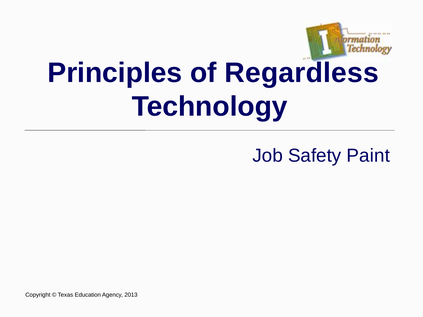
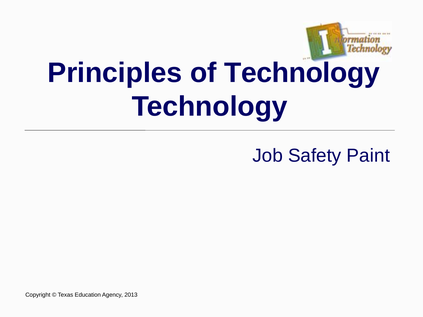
of Regardless: Regardless -> Technology
